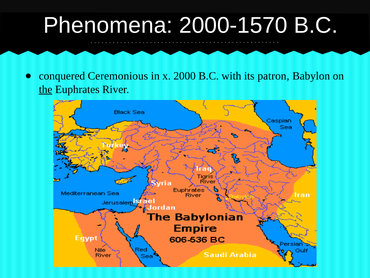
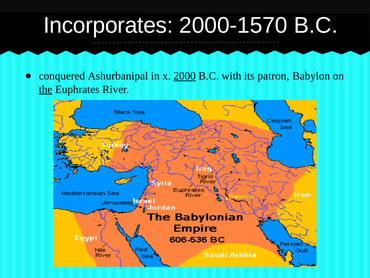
Phenomena: Phenomena -> Incorporates
Ceremonious: Ceremonious -> Ashurbanipal
2000 underline: none -> present
